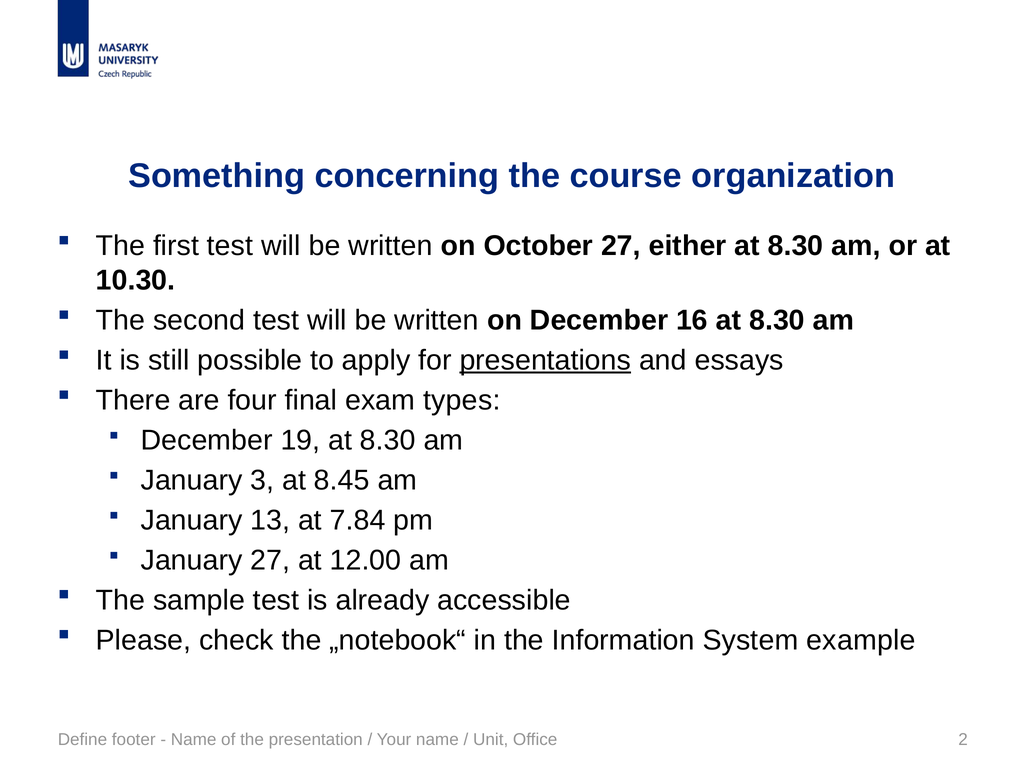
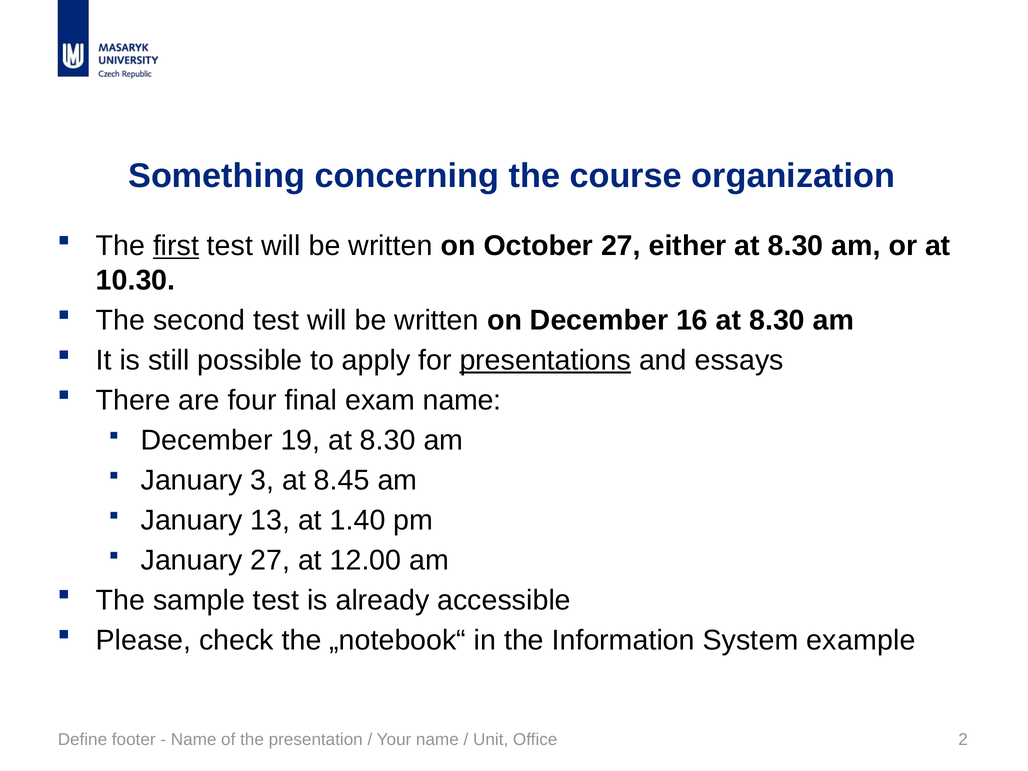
first underline: none -> present
exam types: types -> name
7.84: 7.84 -> 1.40
